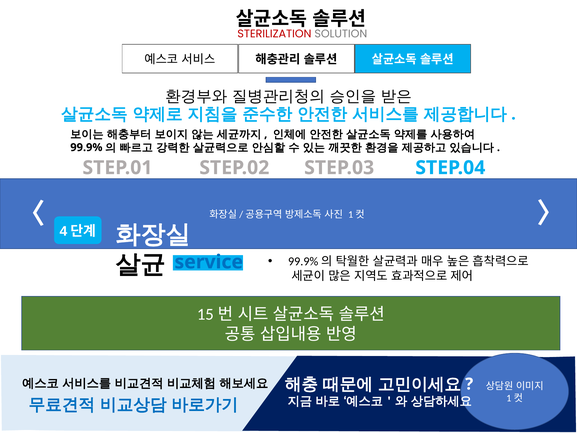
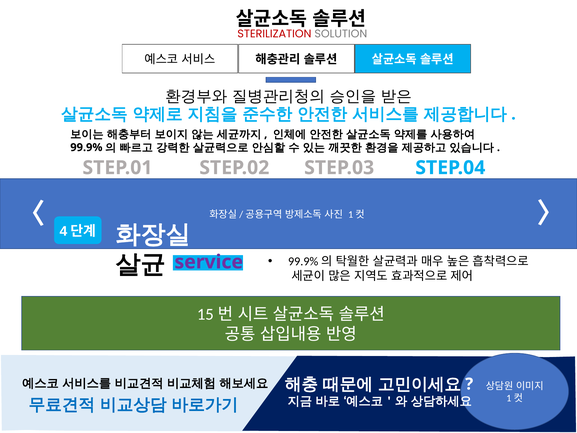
service colour: blue -> purple
